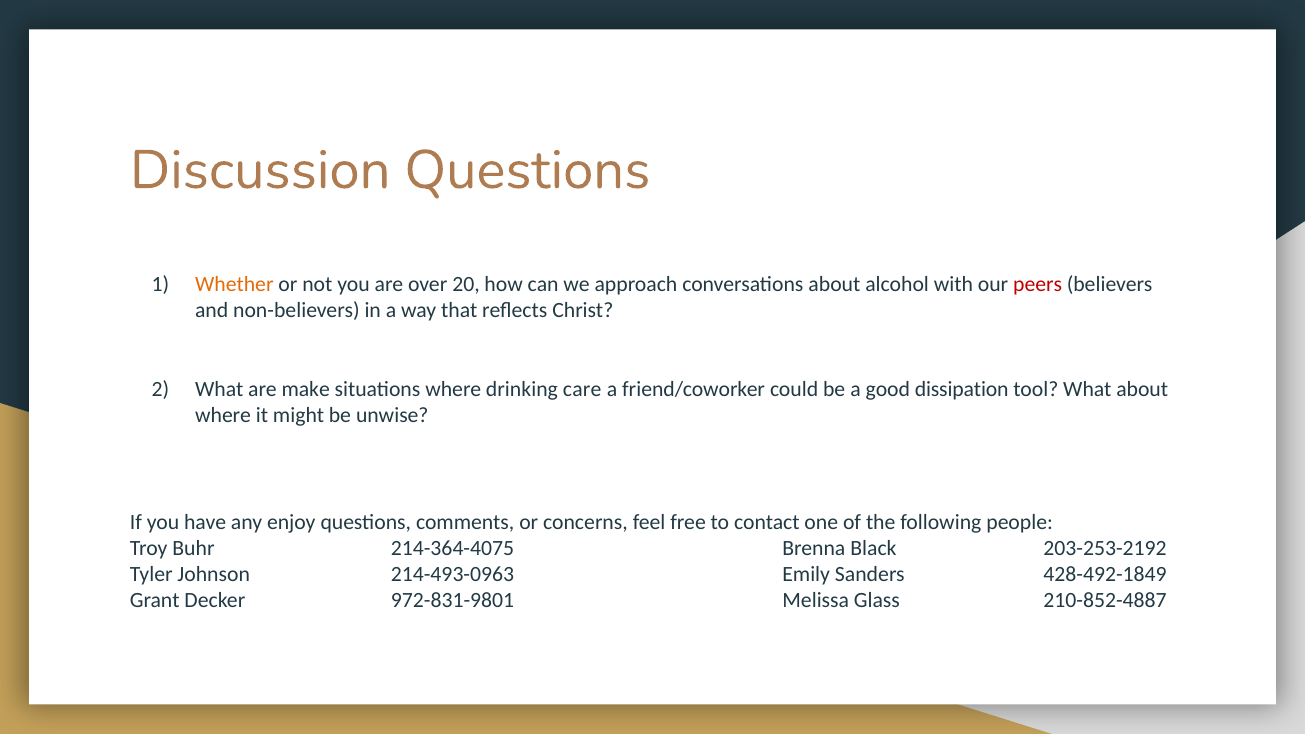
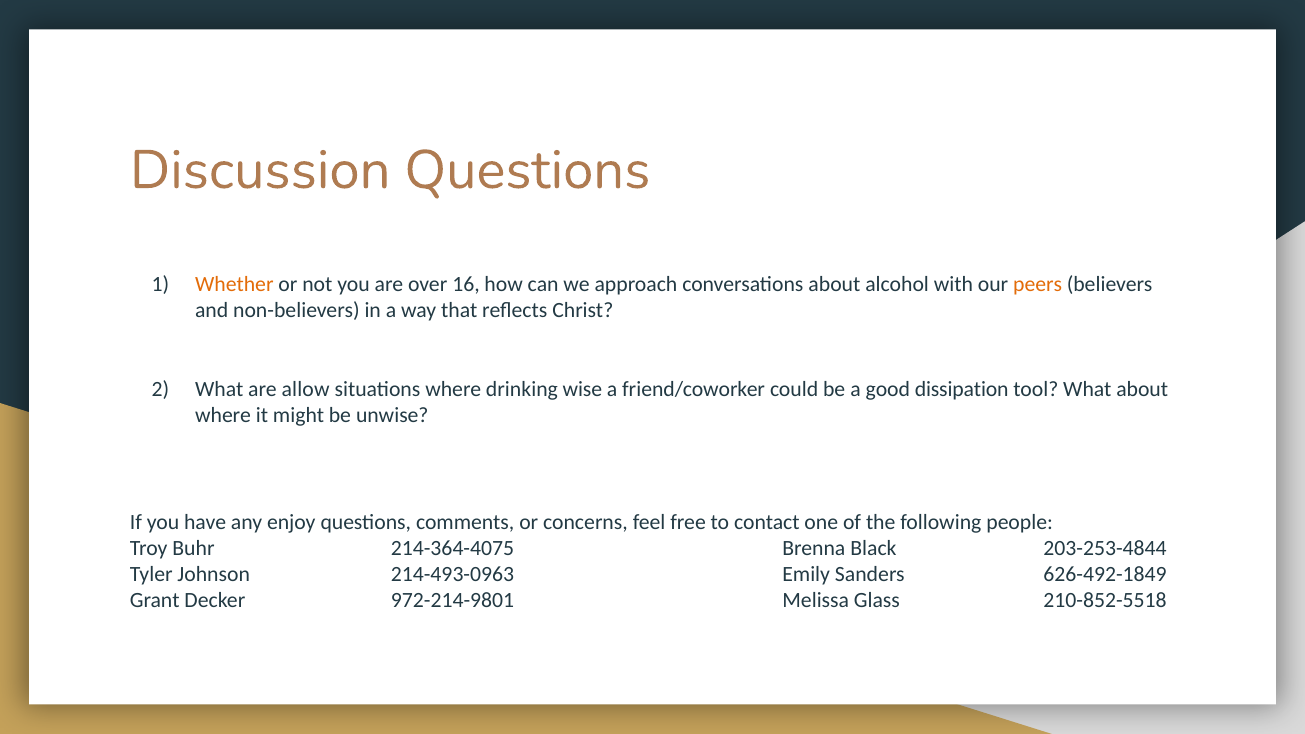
20: 20 -> 16
peers colour: red -> orange
make: make -> allow
care: care -> wise
203-253-2192: 203-253-2192 -> 203-253-4844
428-492-1849: 428-492-1849 -> 626-492-1849
972-831-9801: 972-831-9801 -> 972-214-9801
210-852-4887: 210-852-4887 -> 210-852-5518
